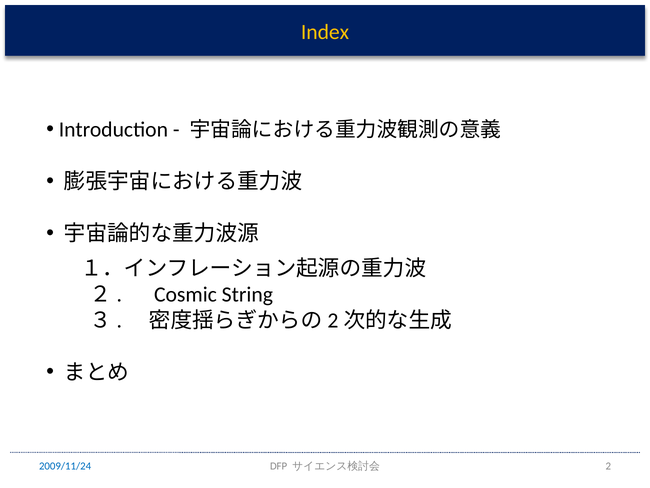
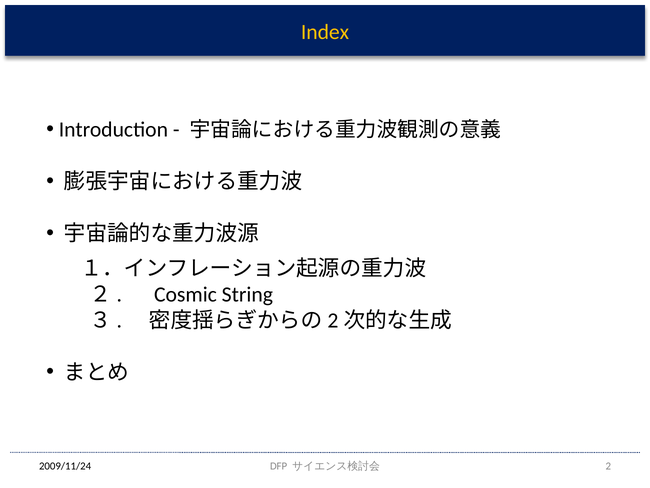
2009/11/24 colour: blue -> black
